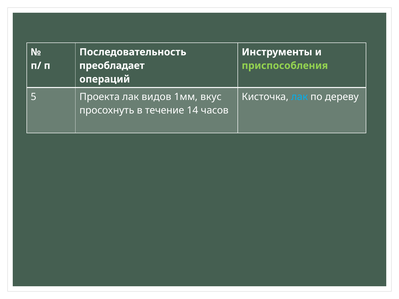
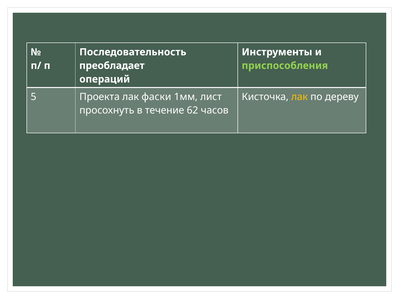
видов: видов -> фаски
вкус: вкус -> лист
лак at (299, 97) colour: light blue -> yellow
14: 14 -> 62
